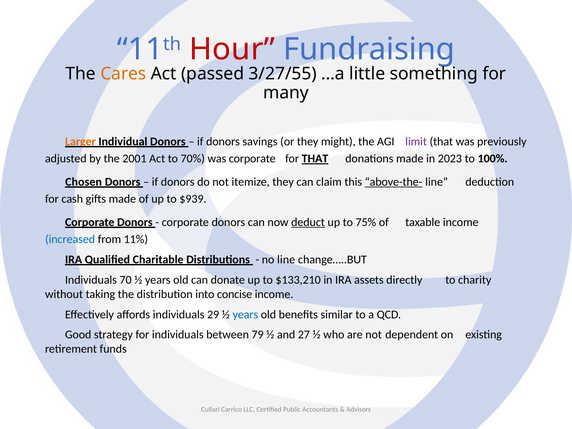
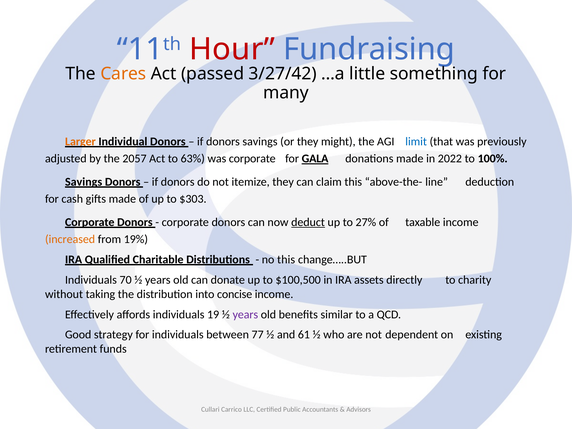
3/27/55: 3/27/55 -> 3/27/42
limit colour: purple -> blue
2001: 2001 -> 2057
70%: 70% -> 63%
for THAT: THAT -> GALA
2023: 2023 -> 2022
Chosen at (84, 182): Chosen -> Savings
above-the- underline: present -> none
$939: $939 -> $303
75%: 75% -> 27%
increased colour: blue -> orange
11%: 11% -> 19%
no line: line -> this
$133,210: $133,210 -> $100,500
29: 29 -> 19
years at (245, 314) colour: blue -> purple
79: 79 -> 77
27: 27 -> 61
